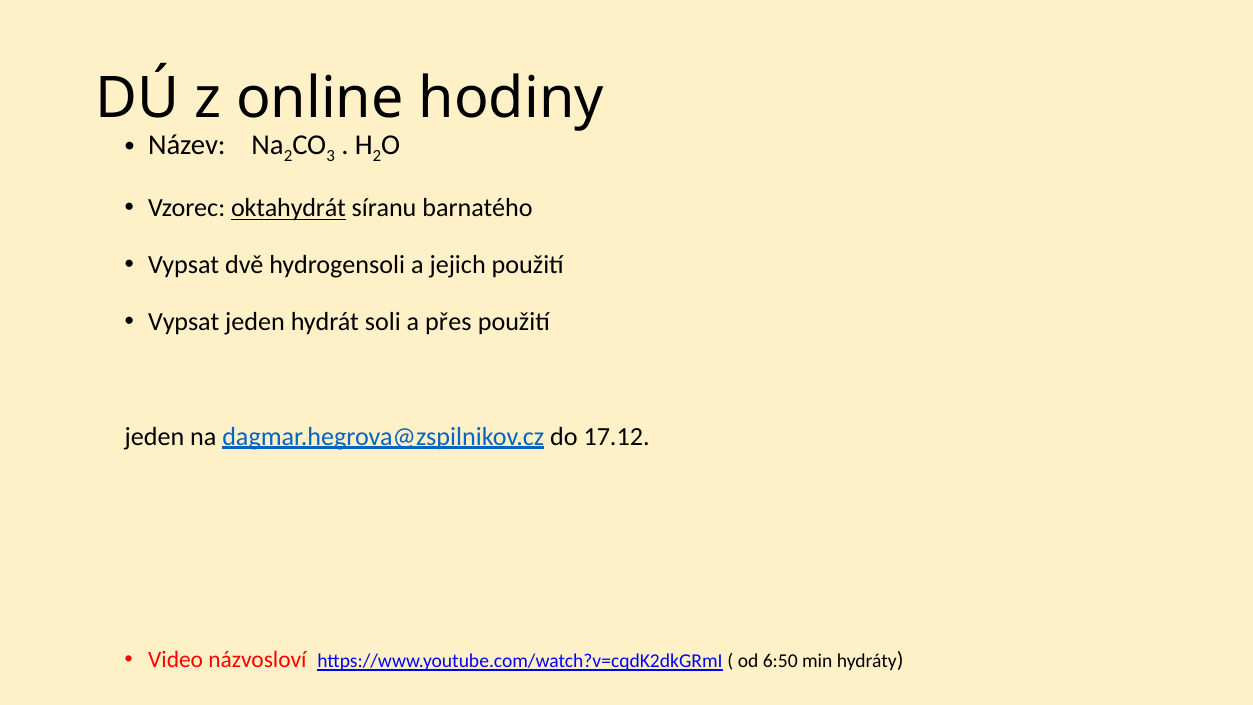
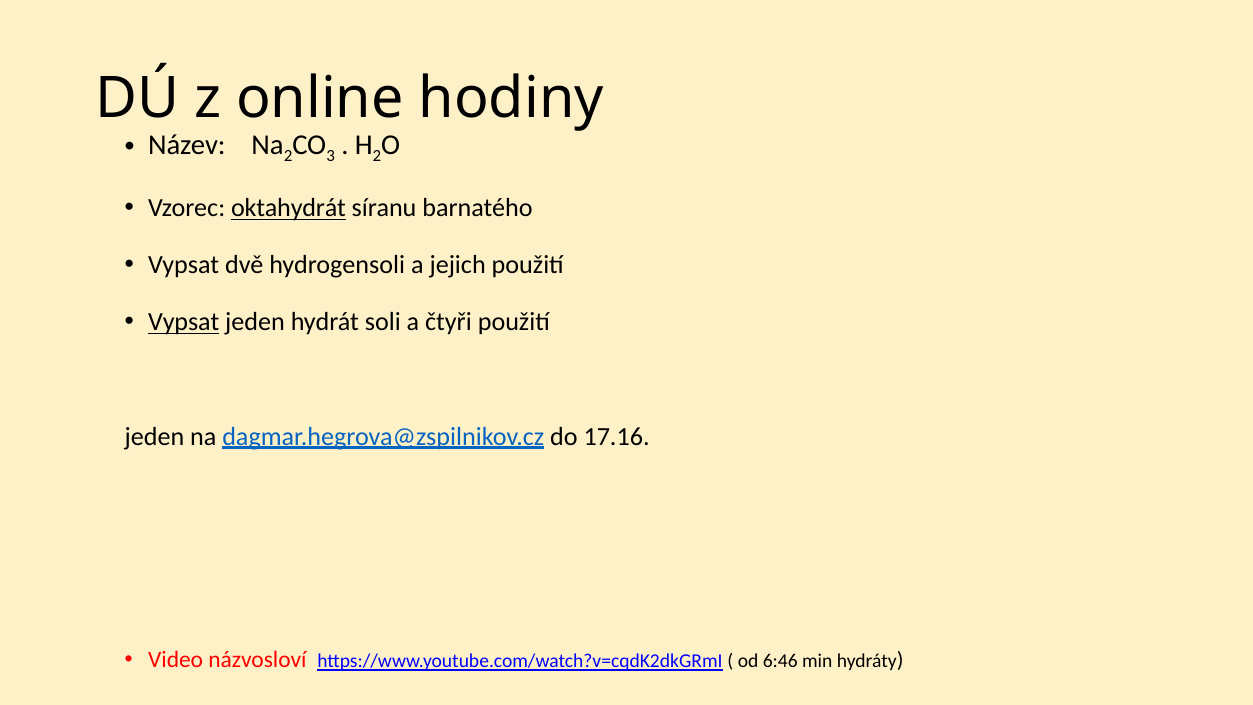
Vypsat at (184, 322) underline: none -> present
přes: přes -> čtyři
17.12: 17.12 -> 17.16
6:50: 6:50 -> 6:46
